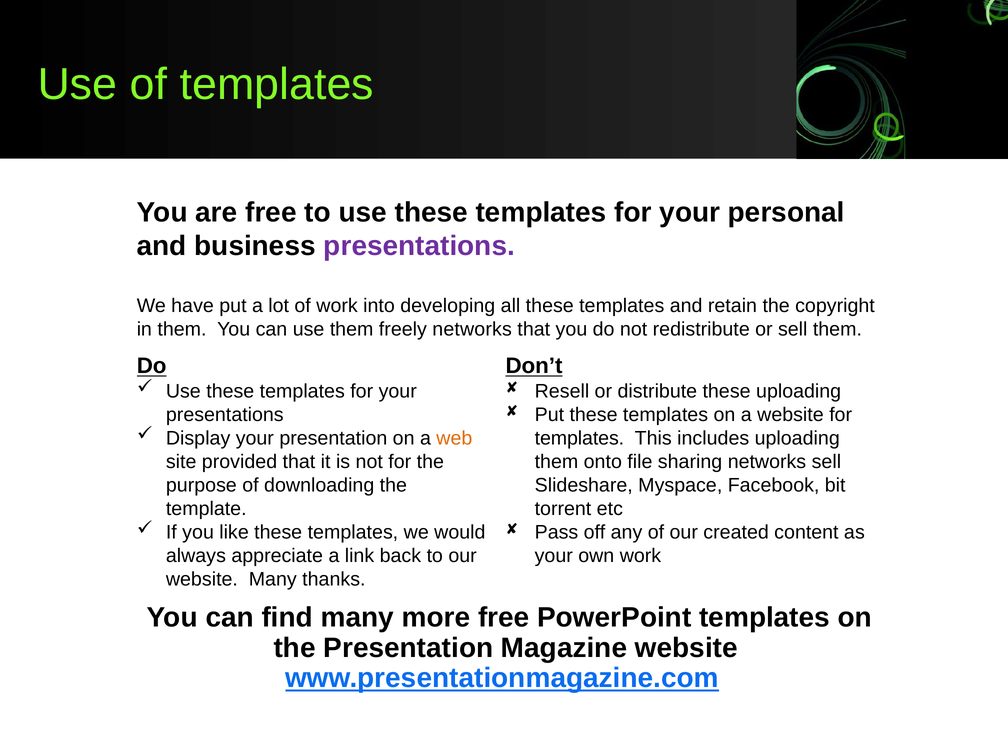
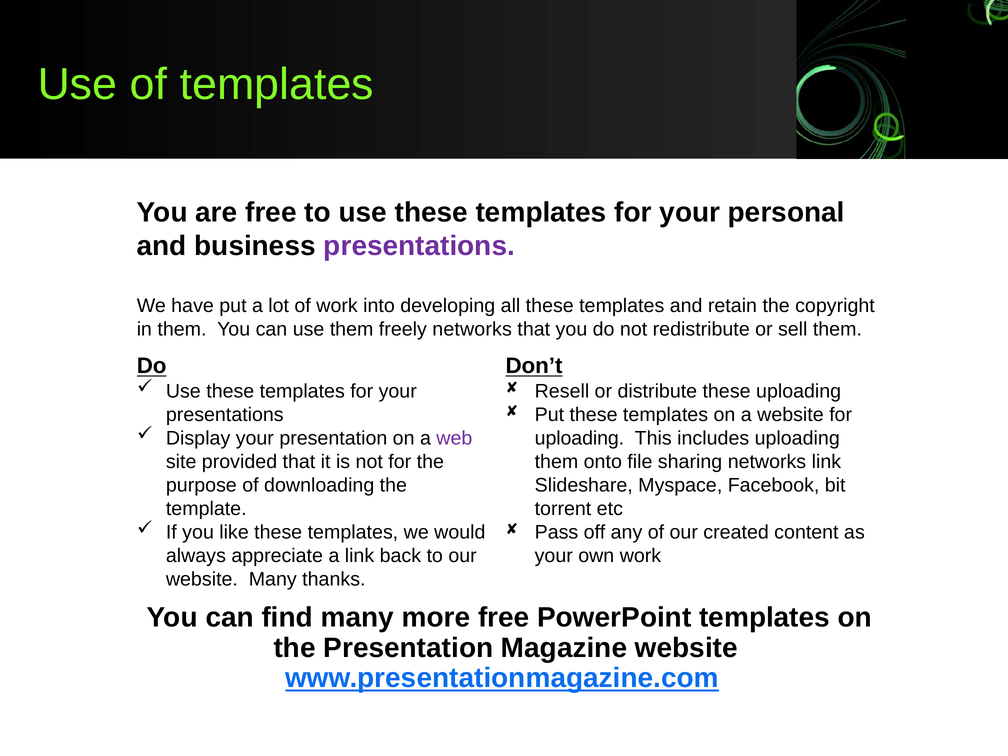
web colour: orange -> purple
templates at (579, 438): templates -> uploading
networks sell: sell -> link
